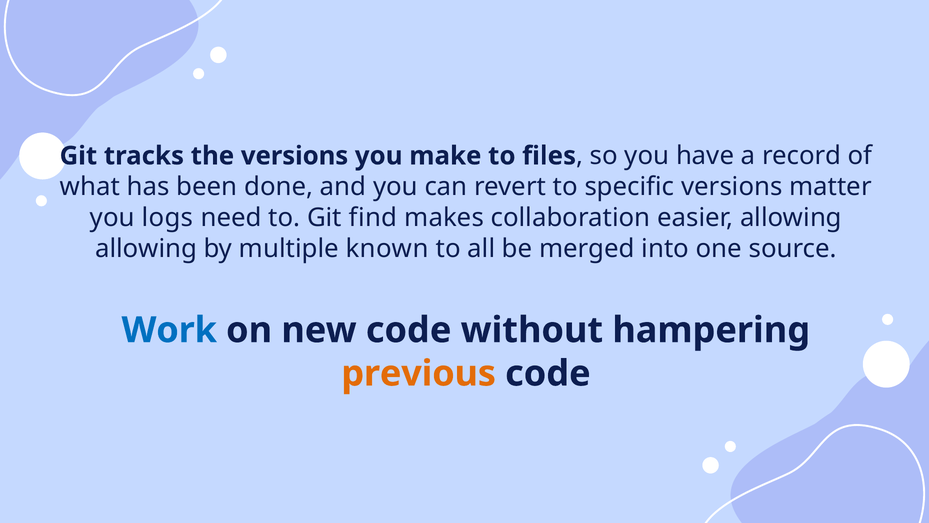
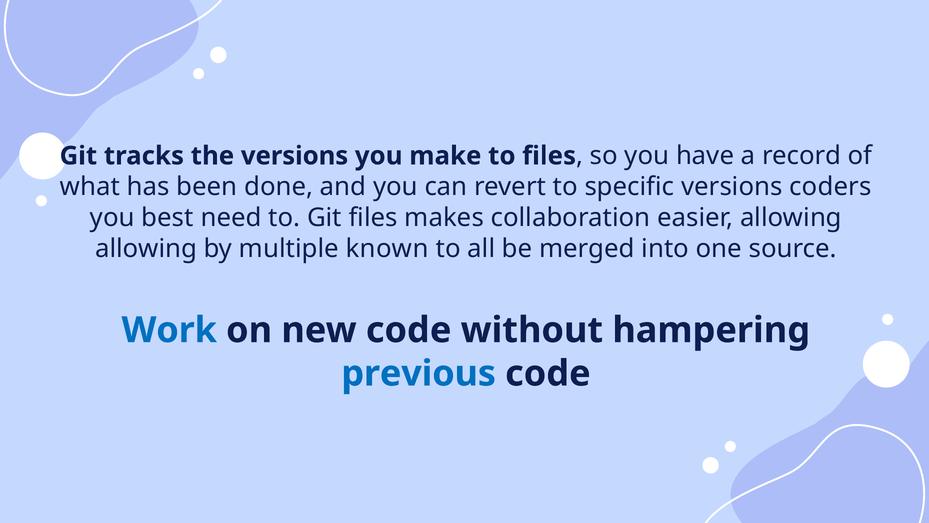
matter: matter -> coders
logs: logs -> best
Git find: find -> files
previous colour: orange -> blue
